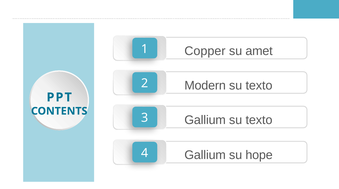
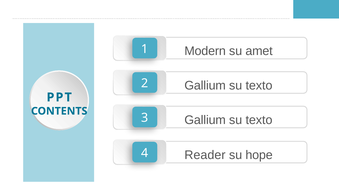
Copper: Copper -> Modern
Modern at (205, 85): Modern -> Gallium
Gallium at (205, 155): Gallium -> Reader
